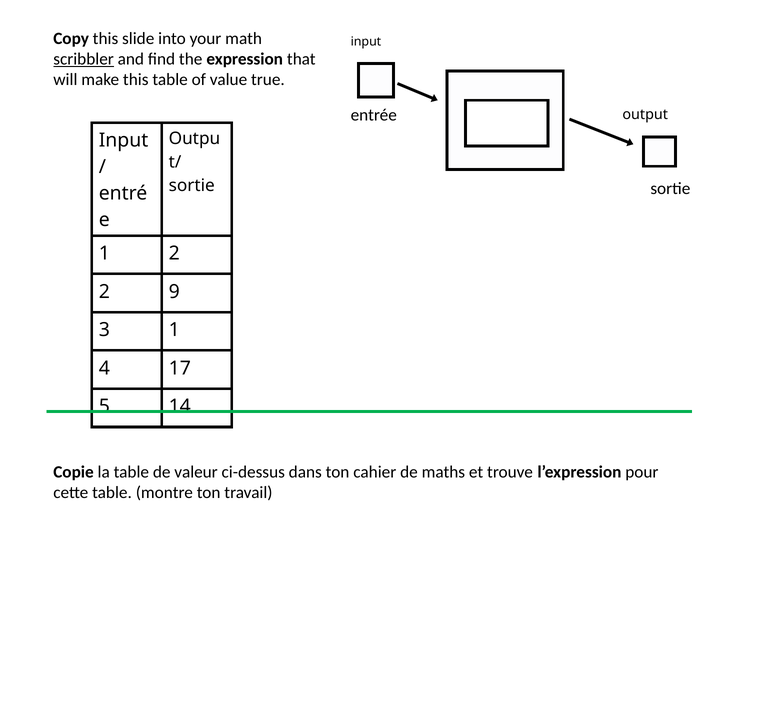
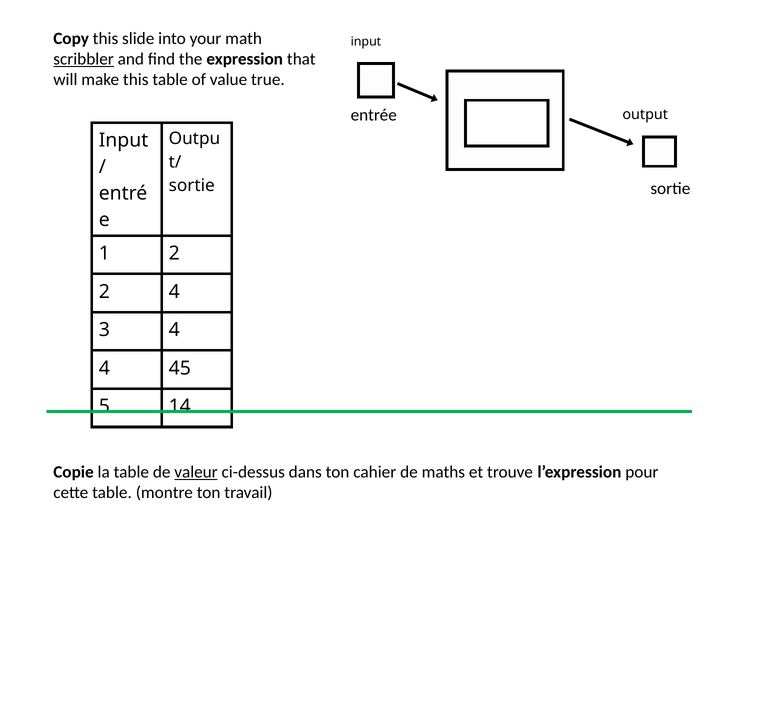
2 9: 9 -> 4
3 1: 1 -> 4
17: 17 -> 45
valeur underline: none -> present
